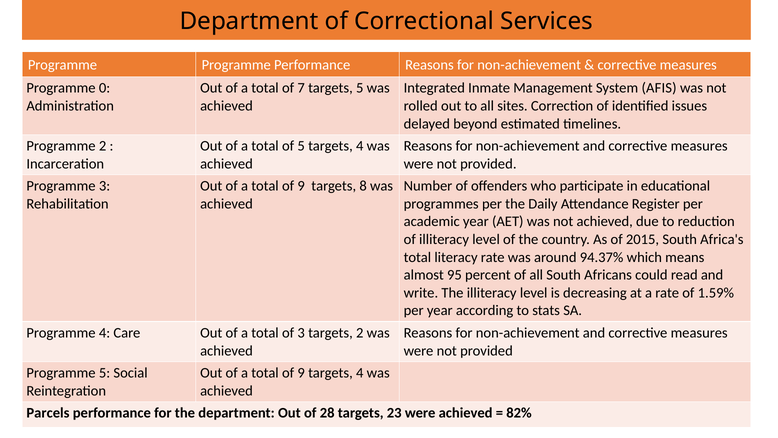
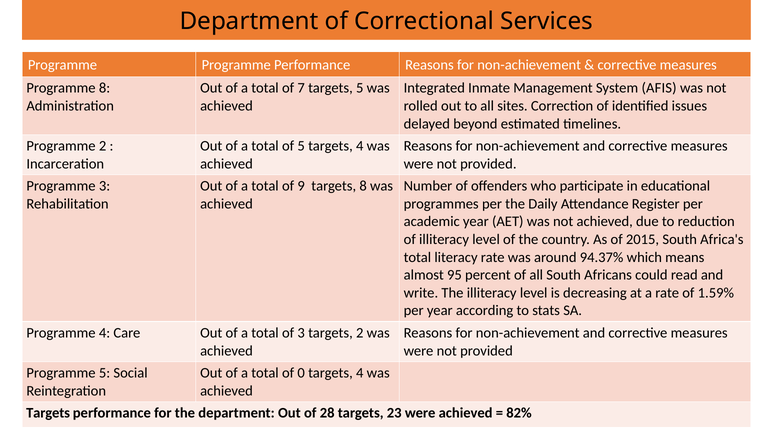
Programme 0: 0 -> 8
9 at (301, 373): 9 -> 0
Parcels at (48, 413): Parcels -> Targets
